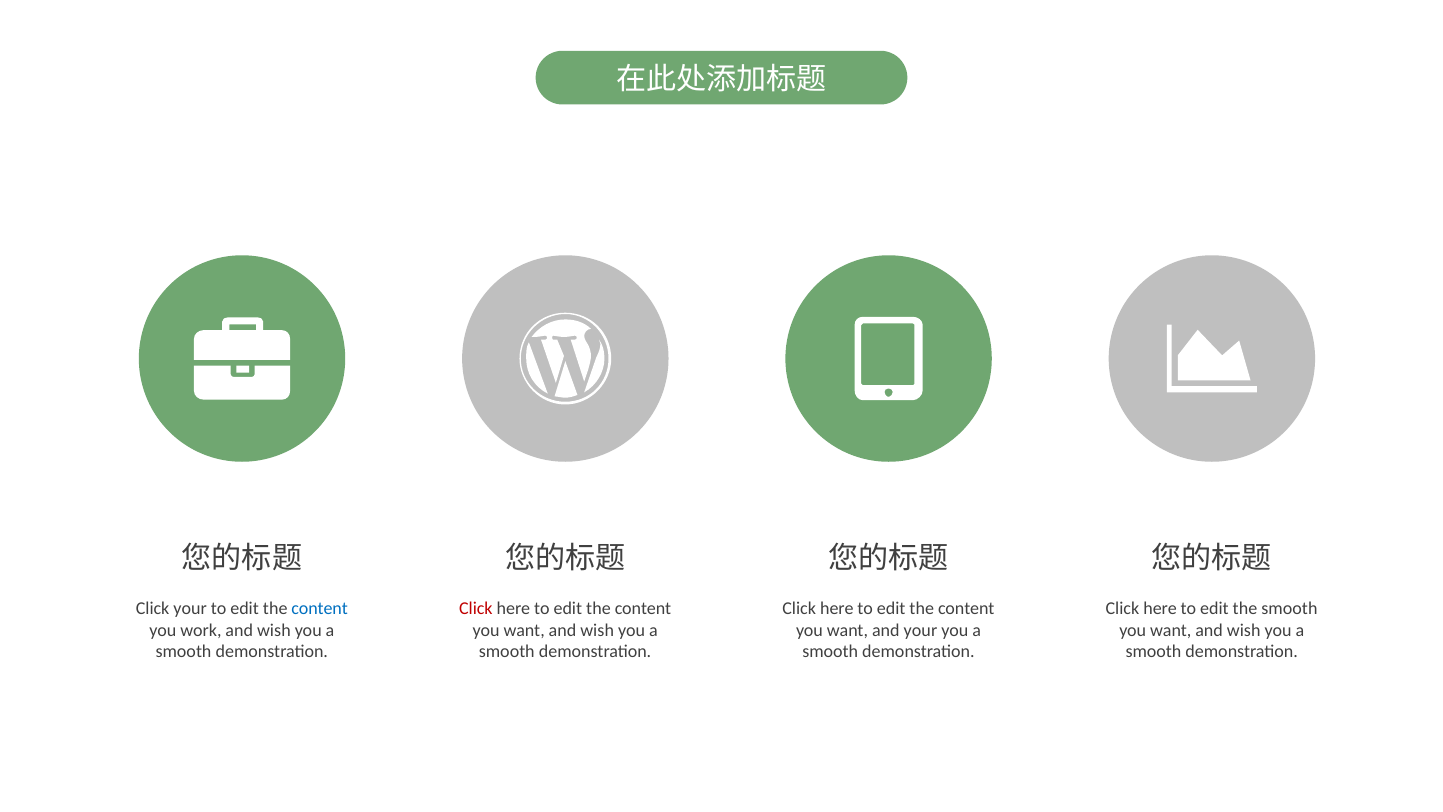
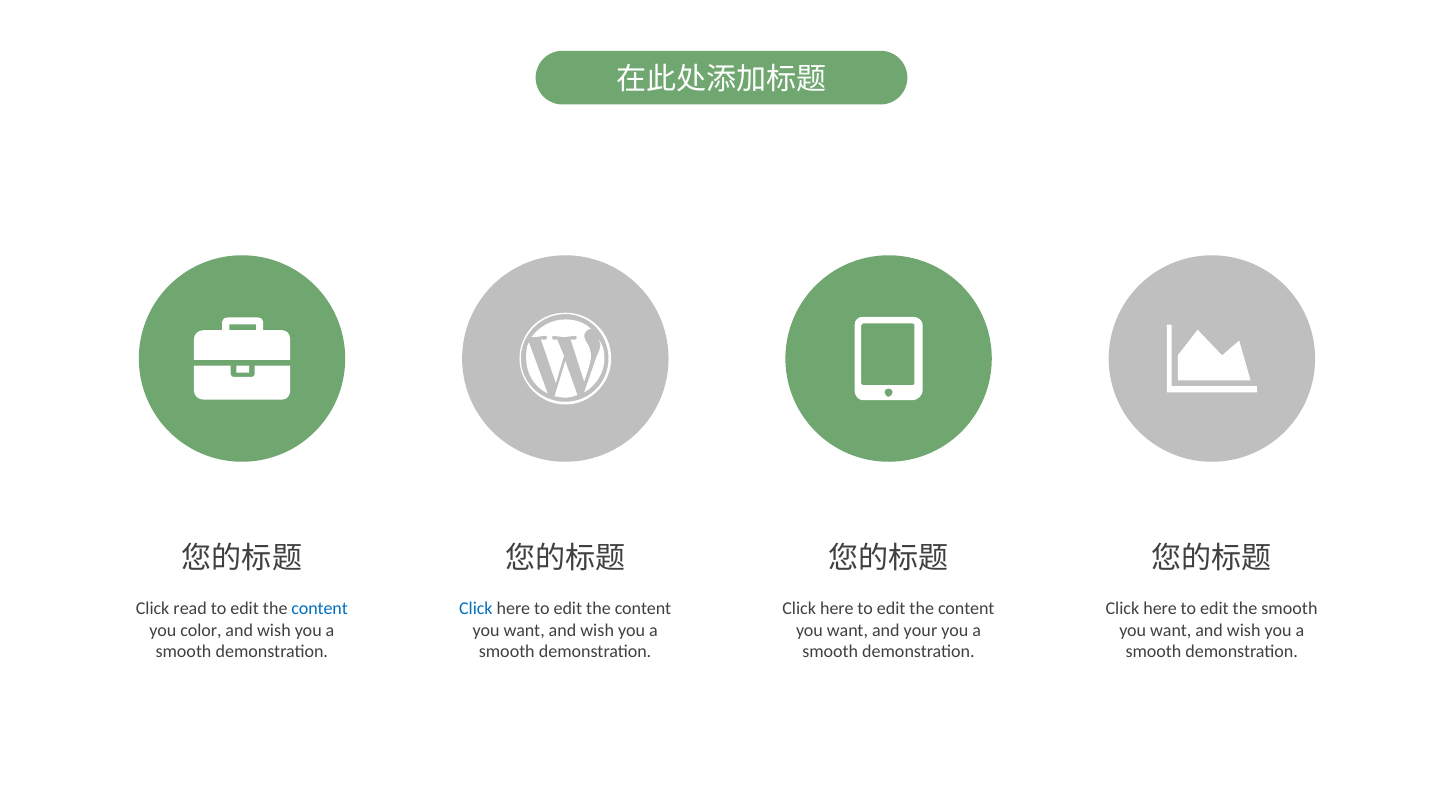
Click your: your -> read
Click at (476, 608) colour: red -> blue
work: work -> color
